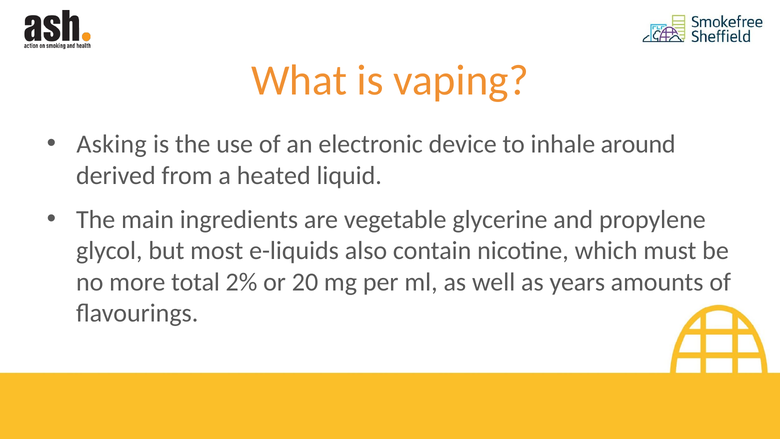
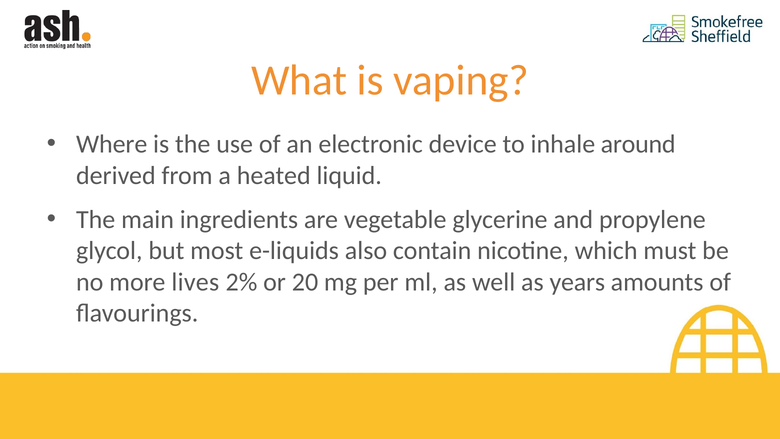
Asking: Asking -> Where
total: total -> lives
